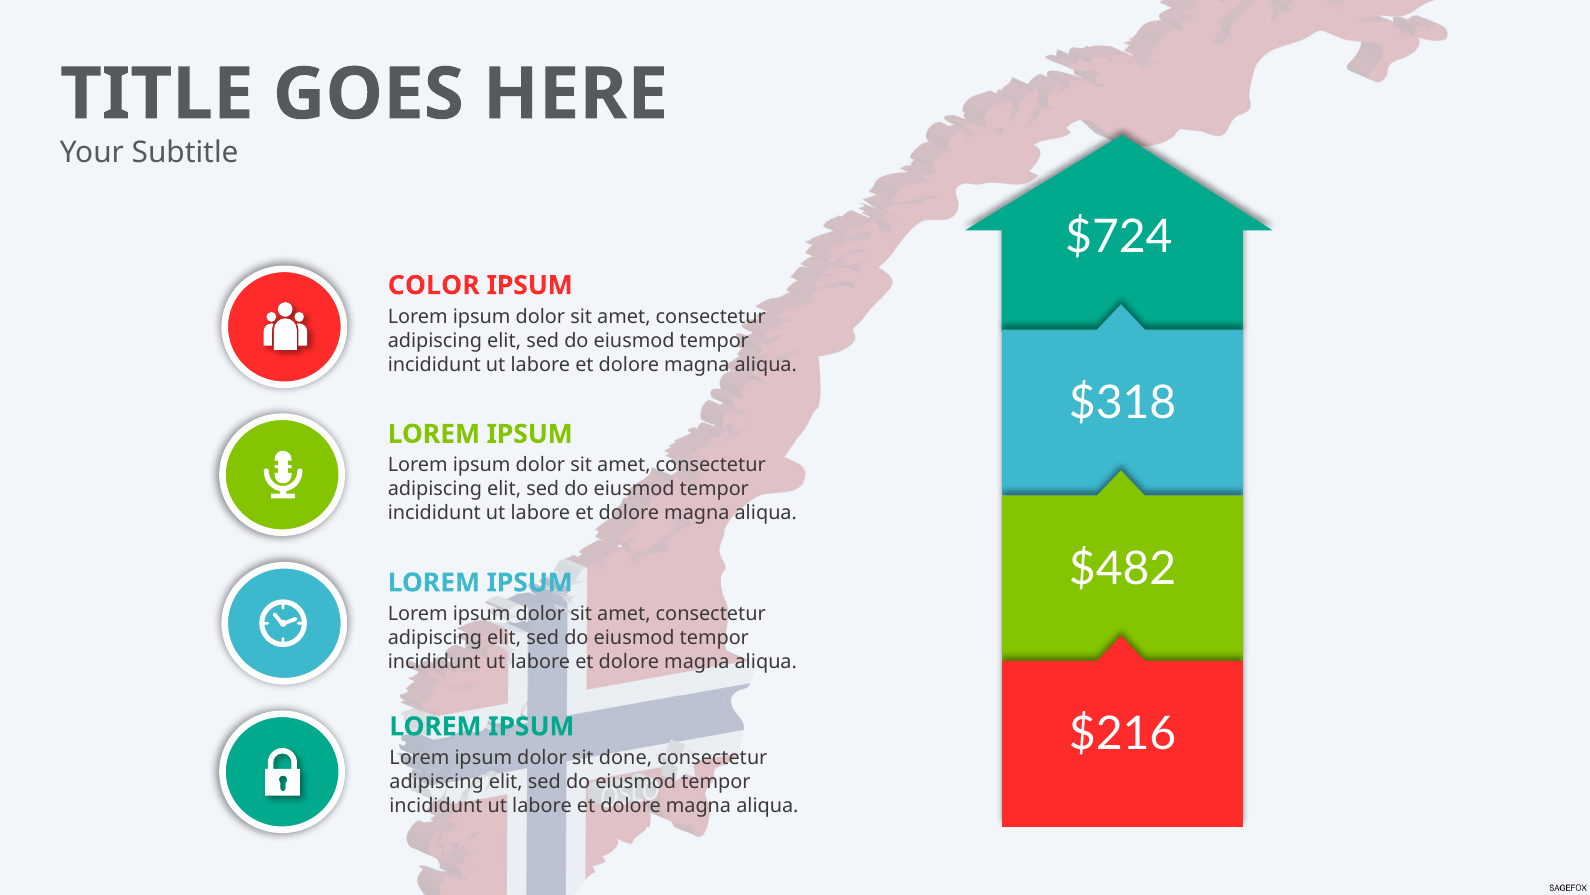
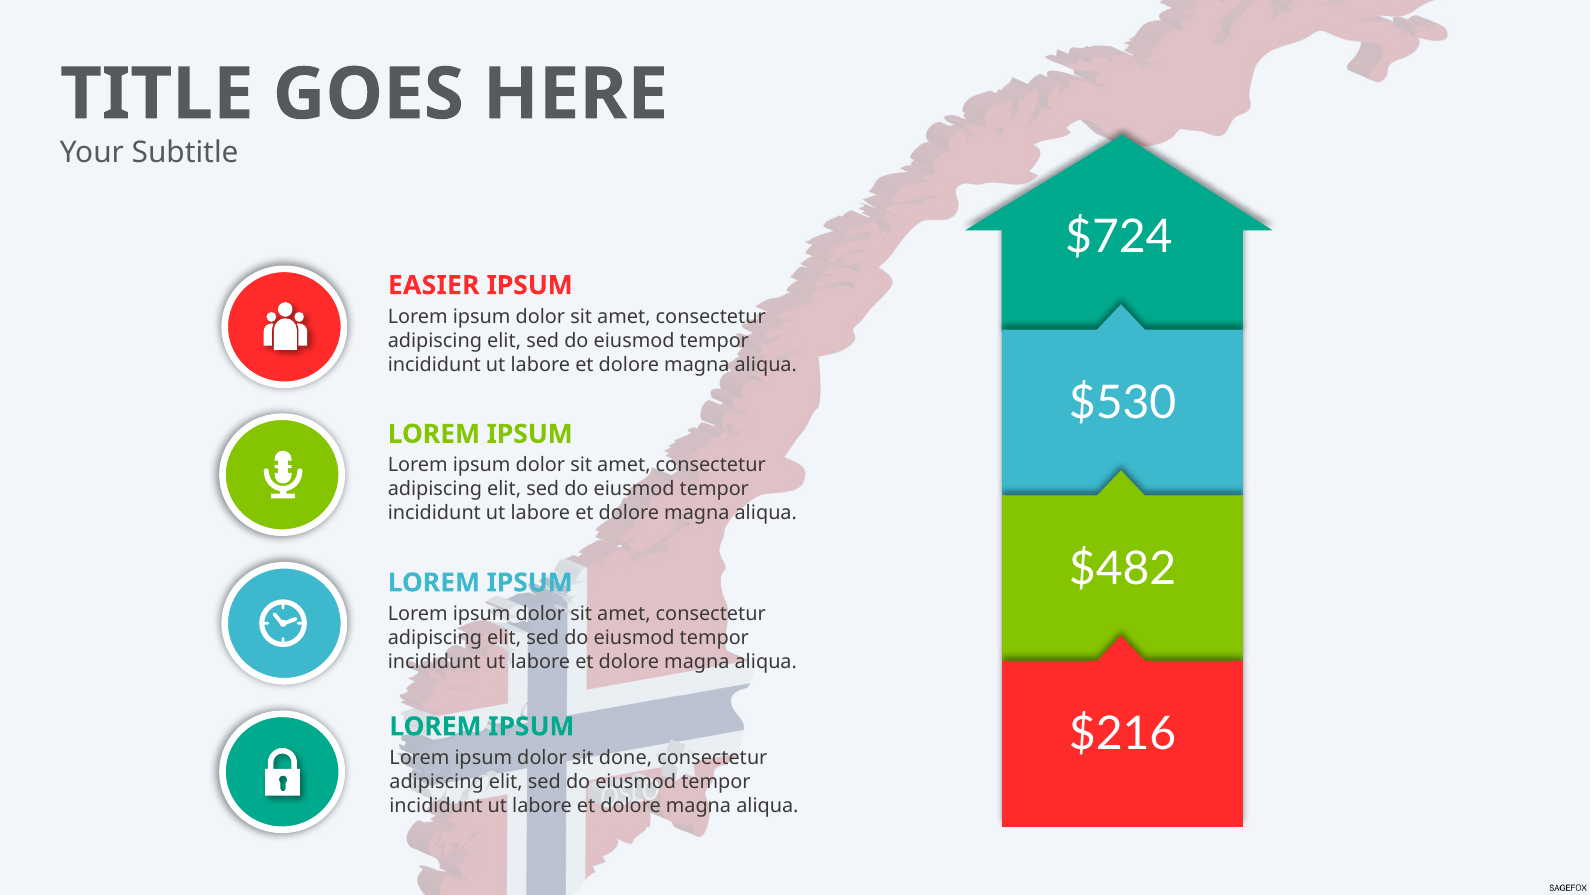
COLOR: COLOR -> EASIER
$318: $318 -> $530
